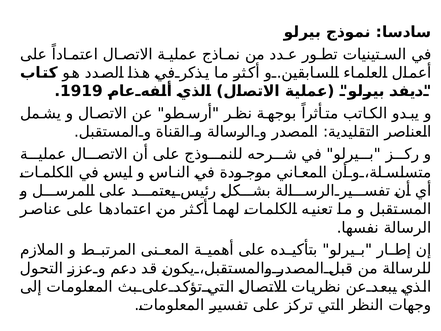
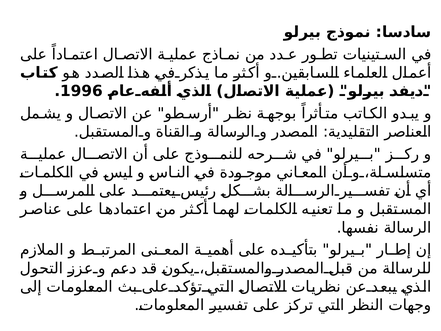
1919: 1919 -> 1996
